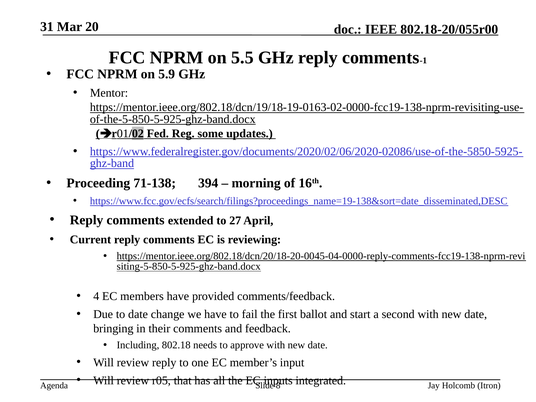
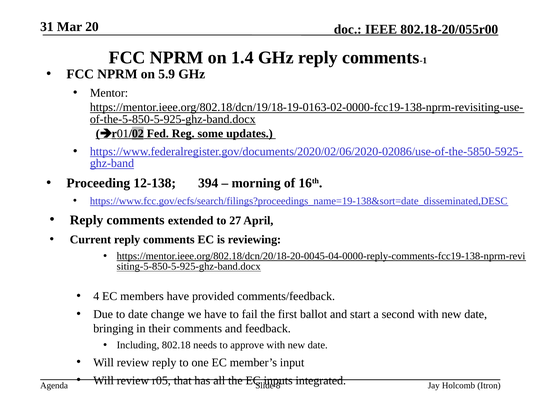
5.5: 5.5 -> 1.4
71-138: 71-138 -> 12-138
